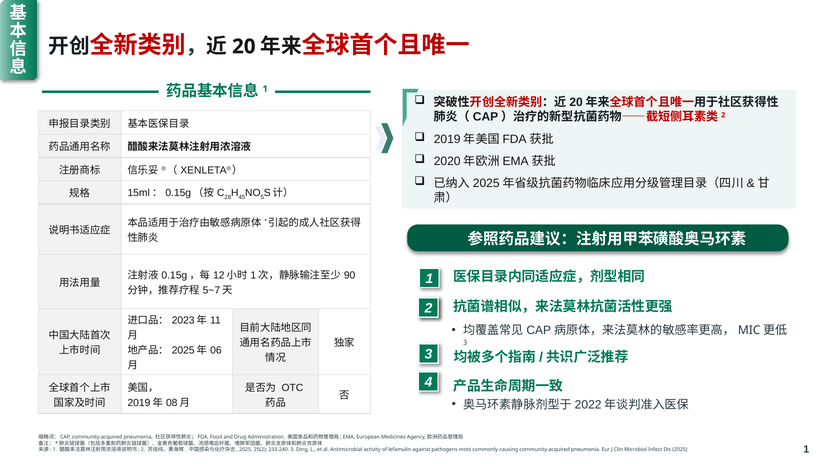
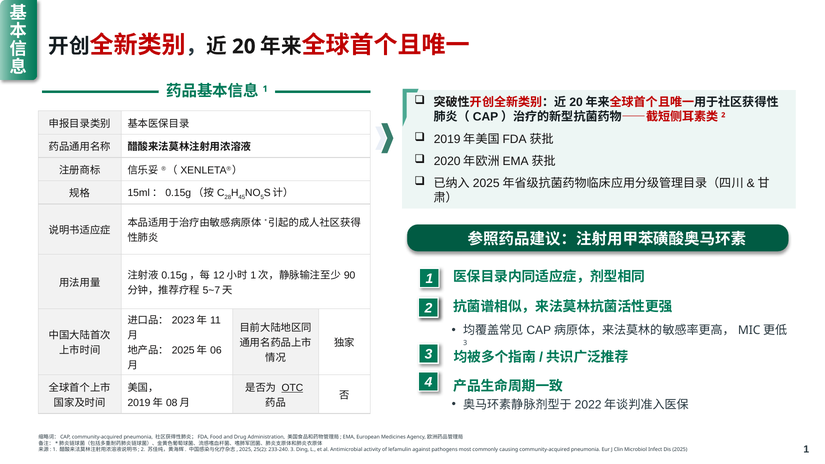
OTC underline: none -> present
